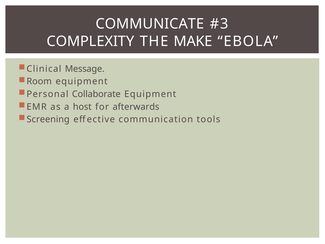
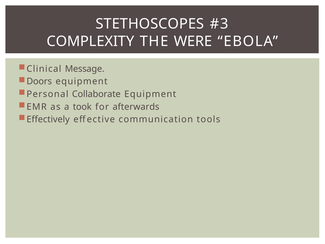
COMMUNICATE: COMMUNICATE -> STETHOSCOPES
MAKE: MAKE -> WERE
Room: Room -> Doors
host: host -> took
Screening: Screening -> Effectively
